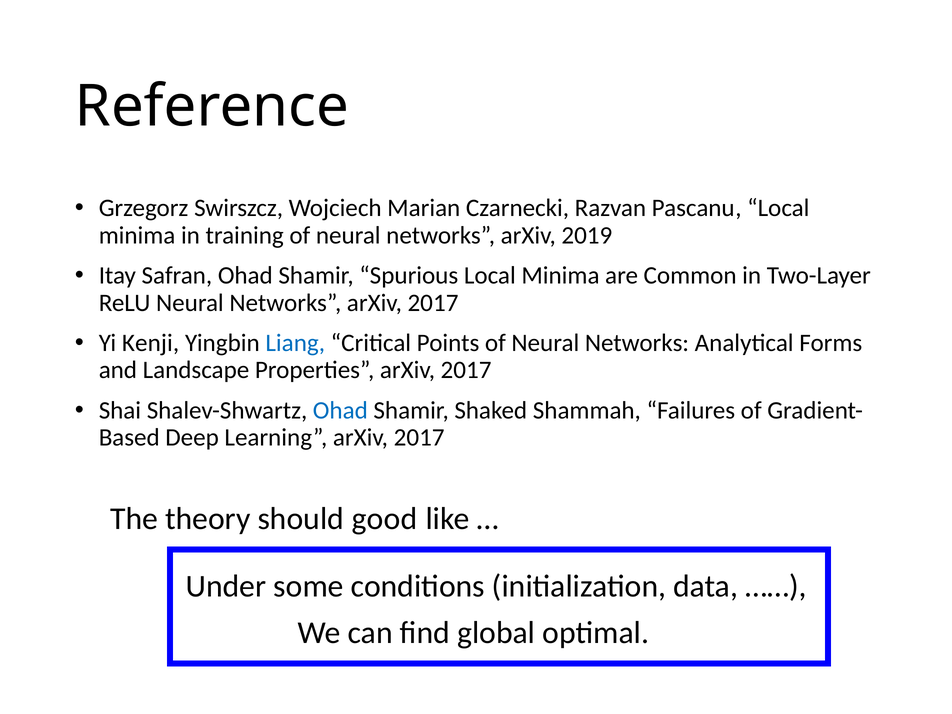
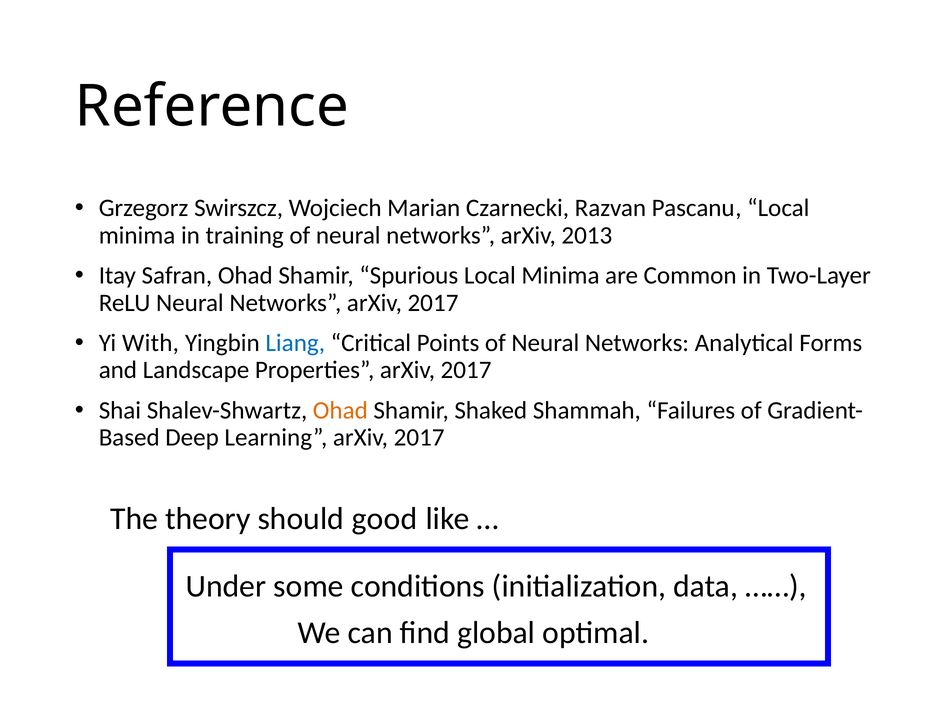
2019: 2019 -> 2013
Kenji: Kenji -> With
Ohad at (340, 410) colour: blue -> orange
